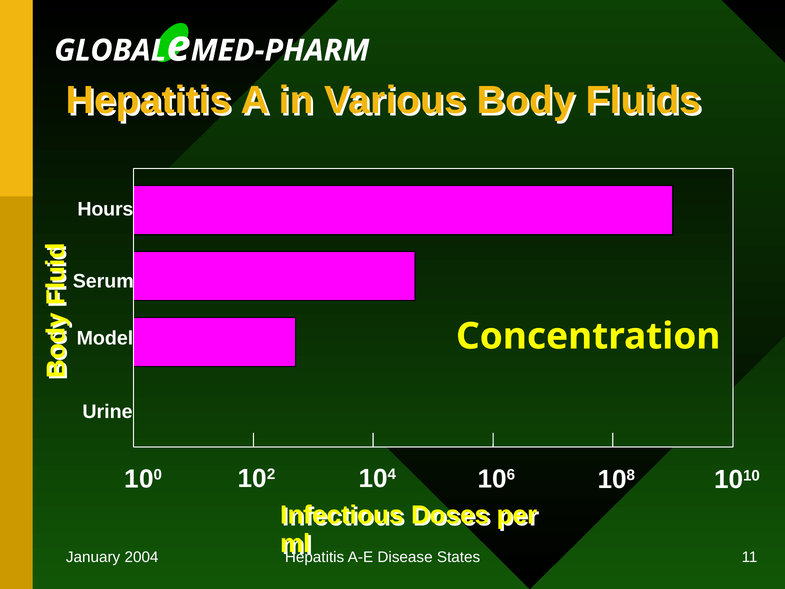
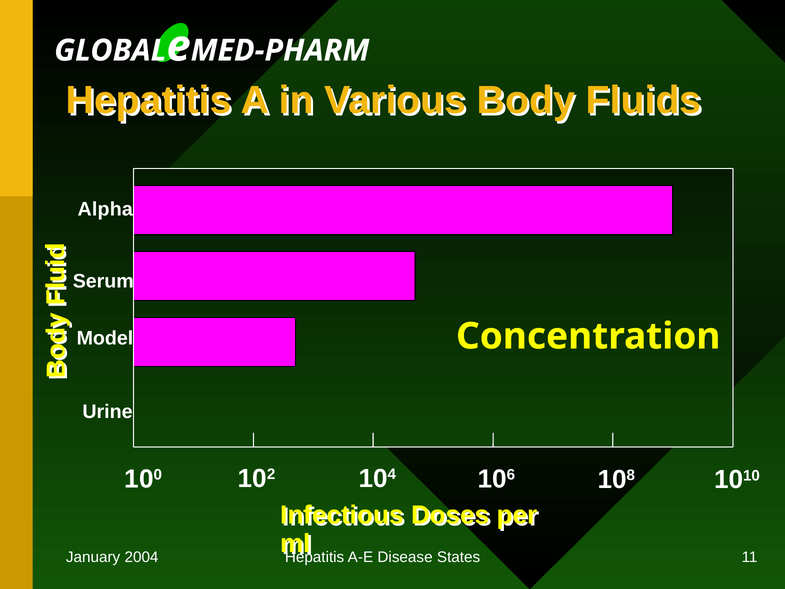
Hours: Hours -> Alpha
